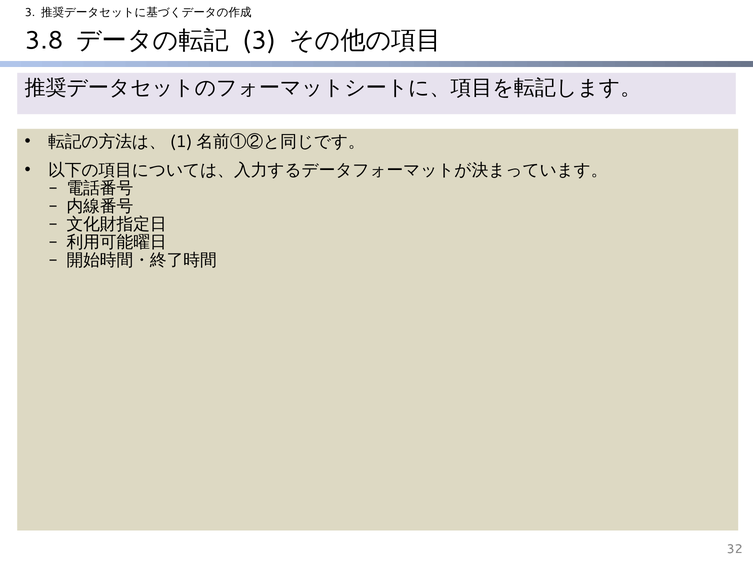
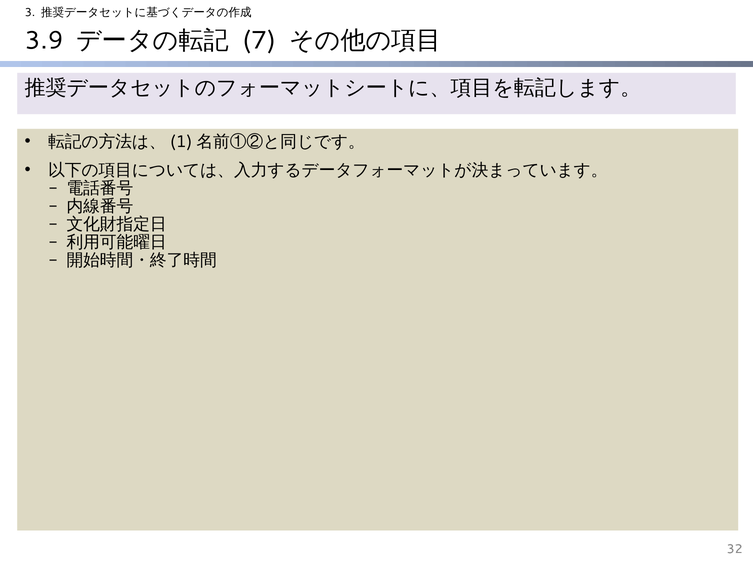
3.8: 3.8 -> 3.9
3 at (259, 41): 3 -> 7
